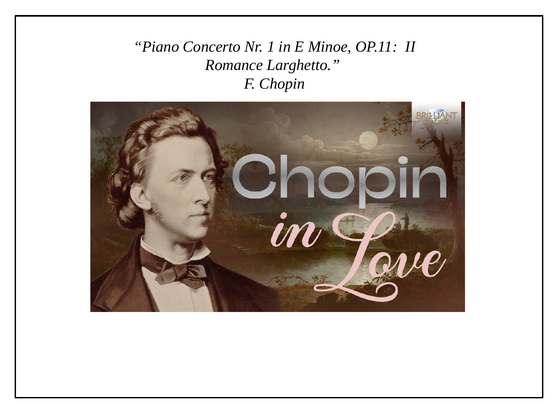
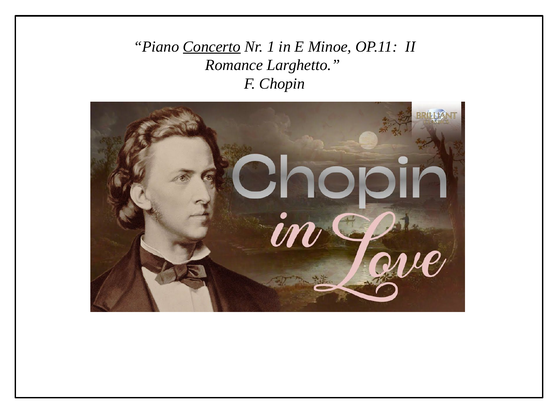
Concerto underline: none -> present
